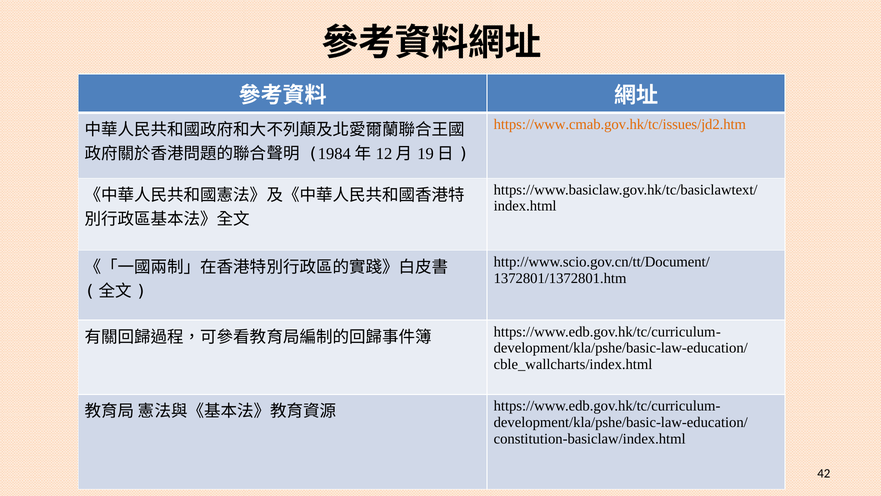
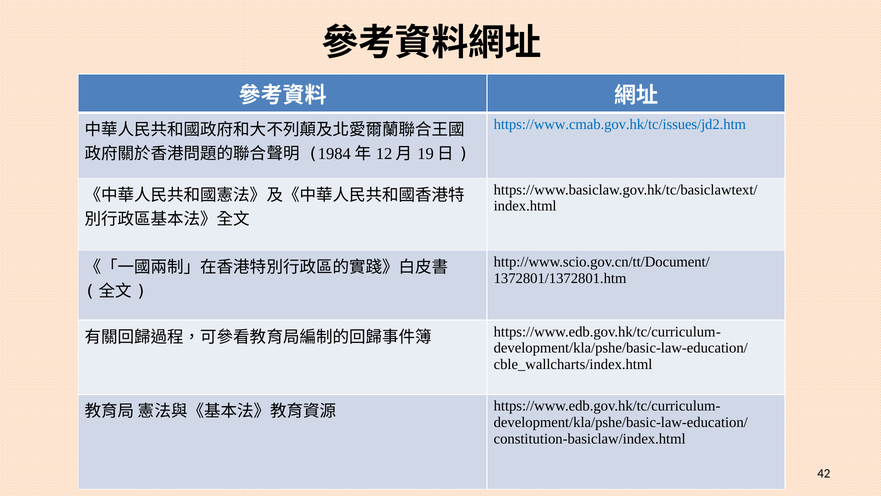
https://www.cmab.gov.hk/tc/issues/jd2.htm colour: orange -> blue
